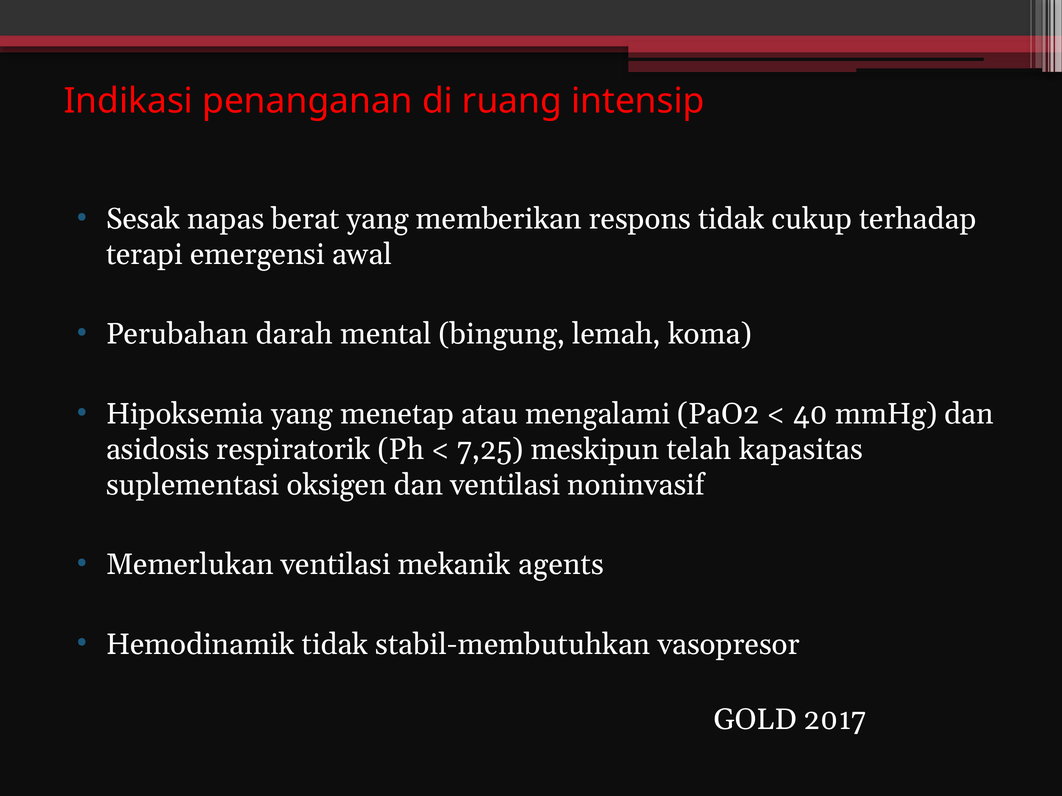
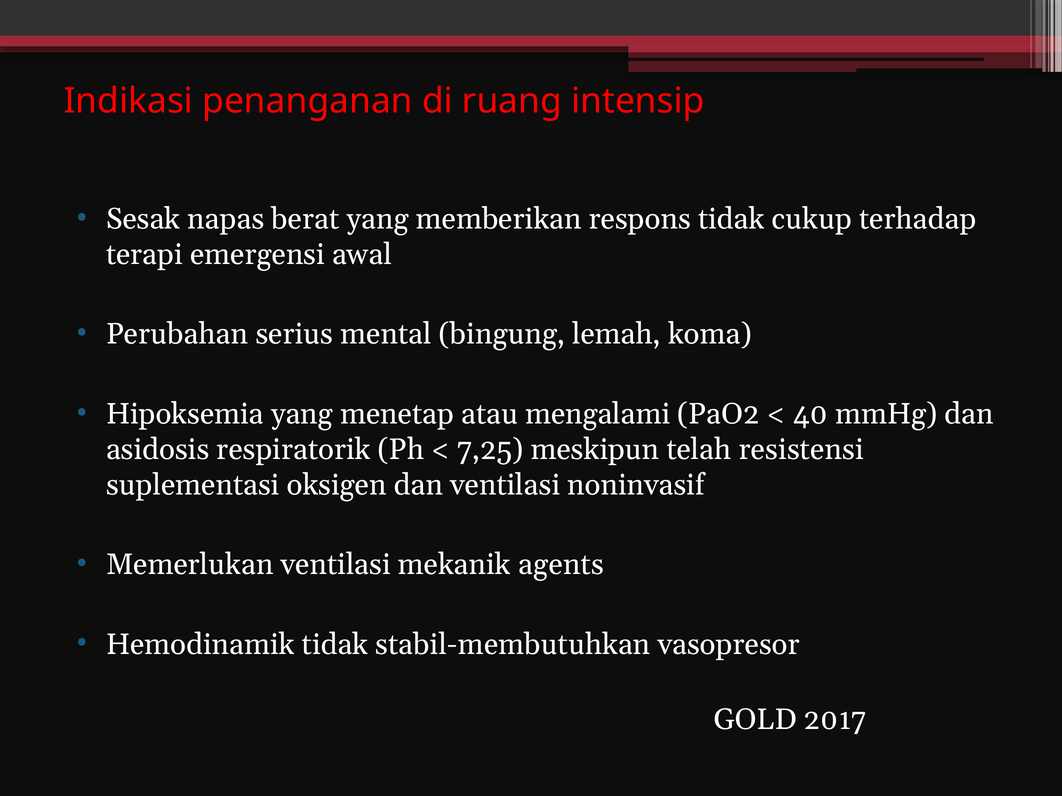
darah: darah -> serius
kapasitas: kapasitas -> resistensi
